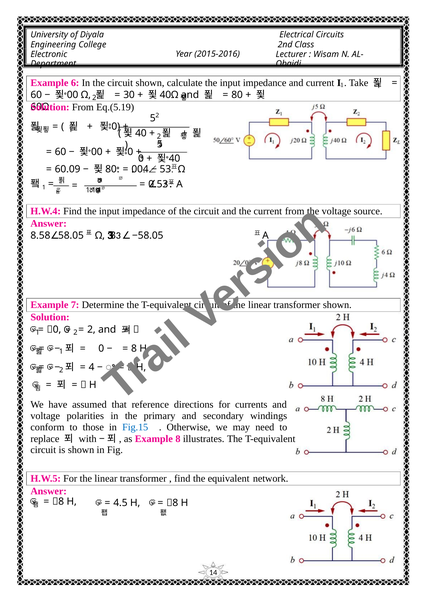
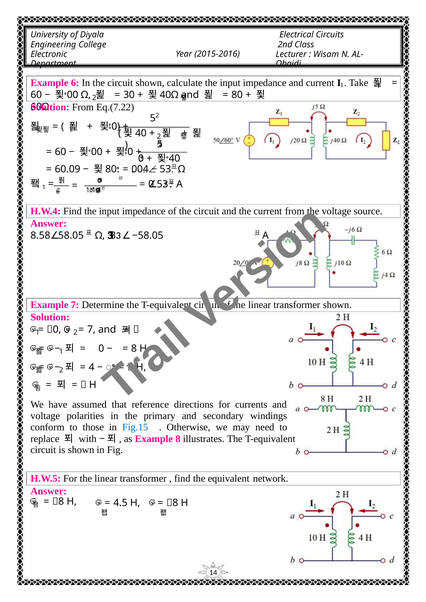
Eq.(5.19: Eq.(5.19 -> Eq.(7.22
2 at (91, 330): 2 -> 7
